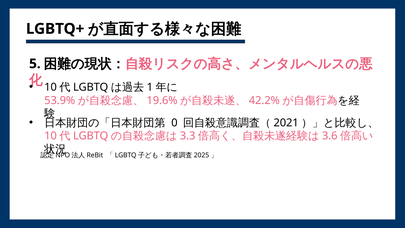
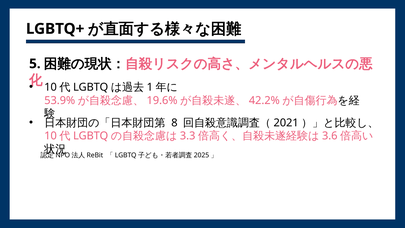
0: 0 -> 8
